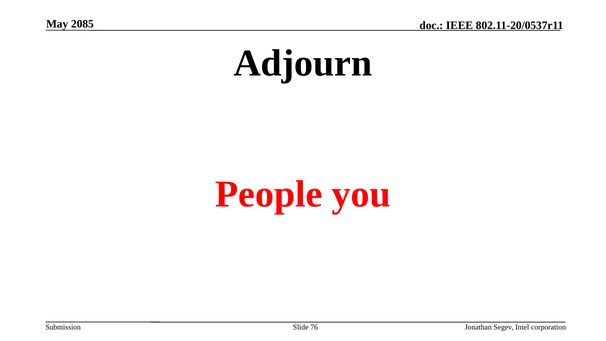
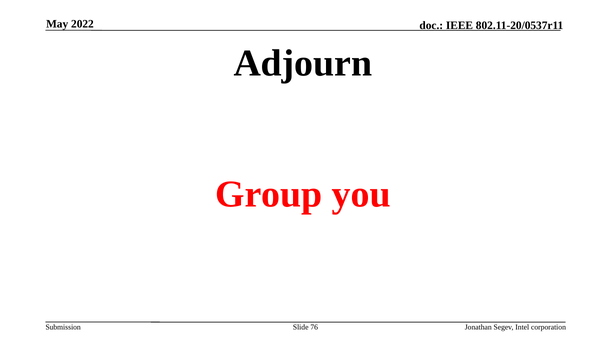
2085: 2085 -> 2022
People: People -> Group
